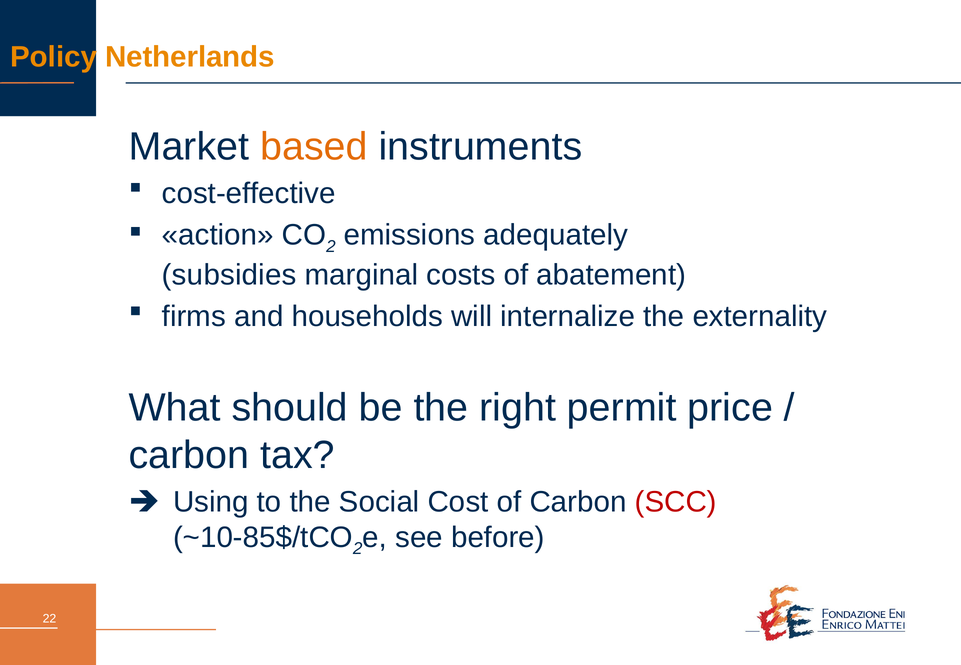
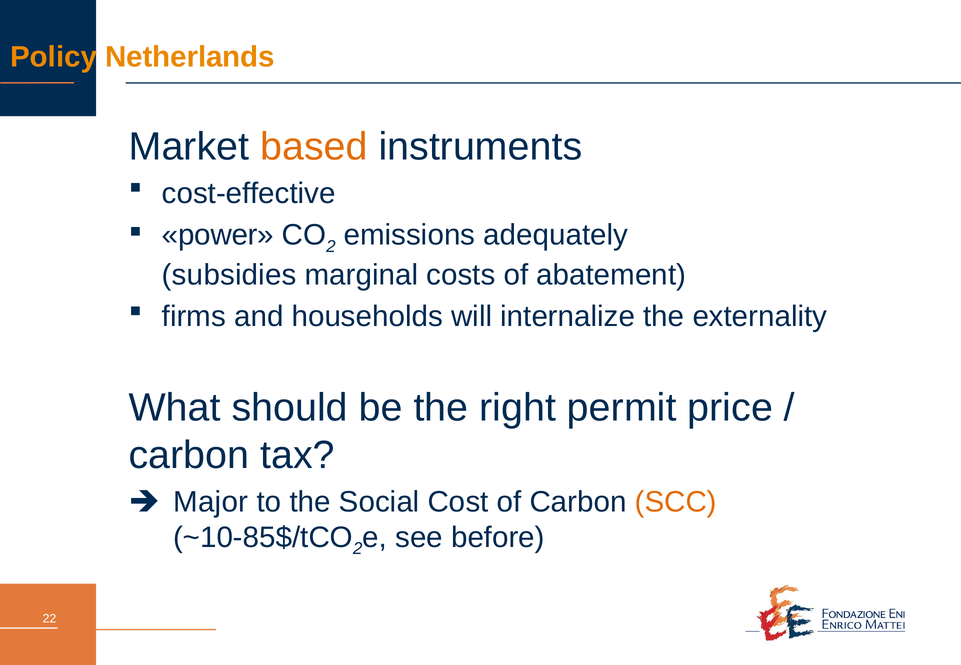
action: action -> power
Using: Using -> Major
SCC colour: red -> orange
